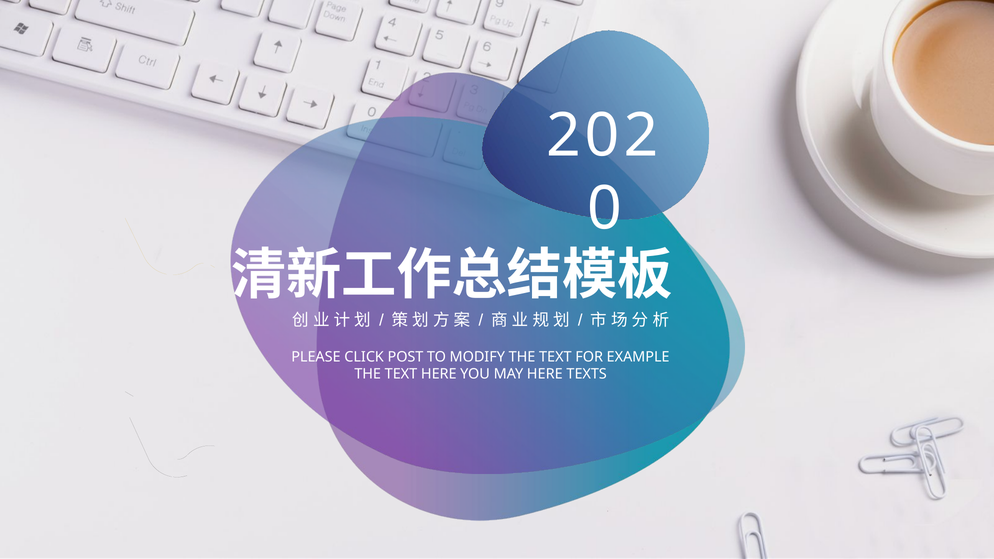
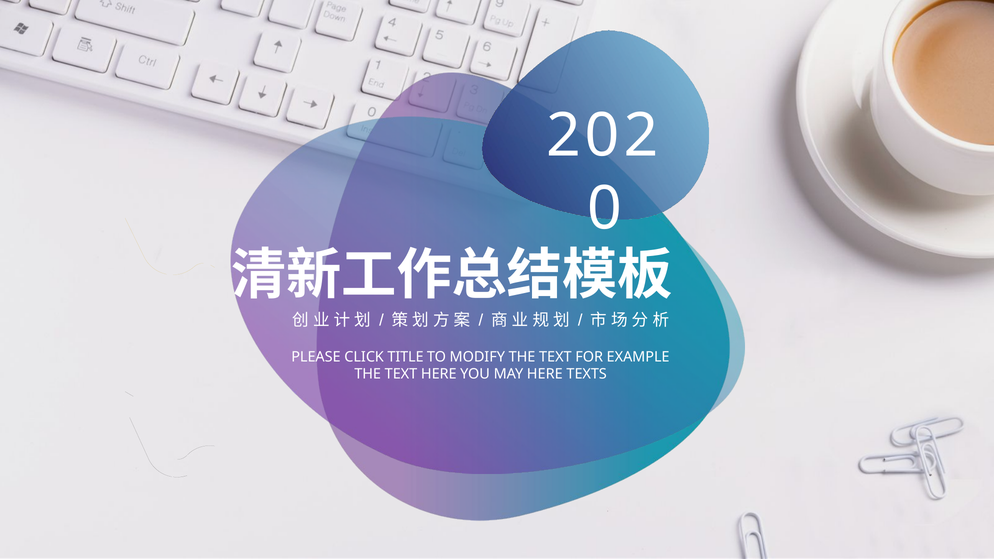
POST: POST -> TITLE
